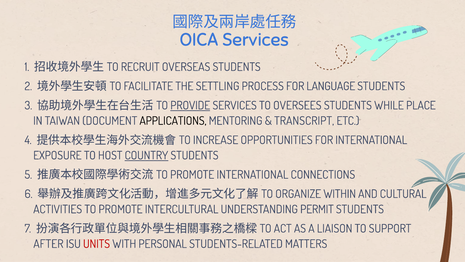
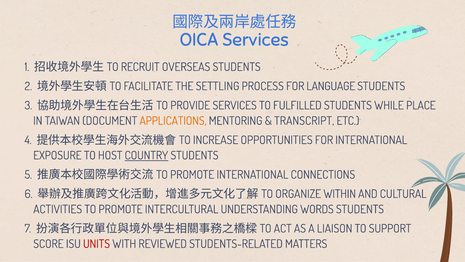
PROVIDE underline: present -> none
OVERSEES: OVERSEES -> FULFILLED
APPLICATIONS colour: black -> orange
PERMIT: PERMIT -> WORDS
AFTER: AFTER -> SCORE
PERSONAL: PERSONAL -> REVIEWED
